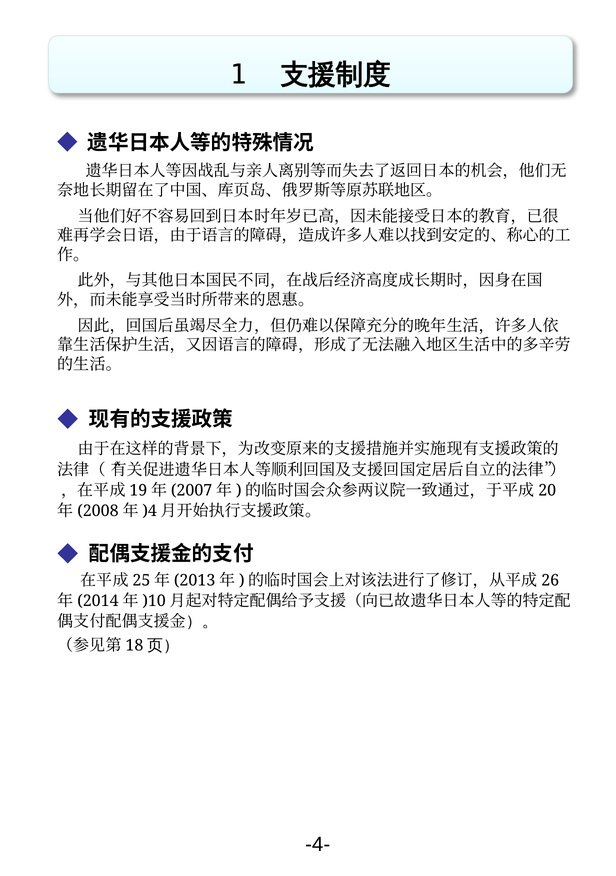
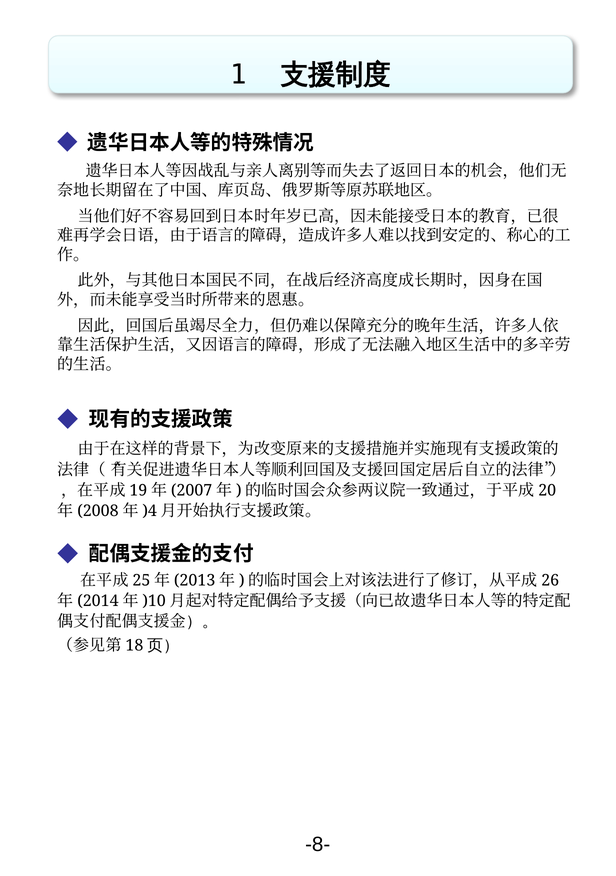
-4-: -4- -> -8-
